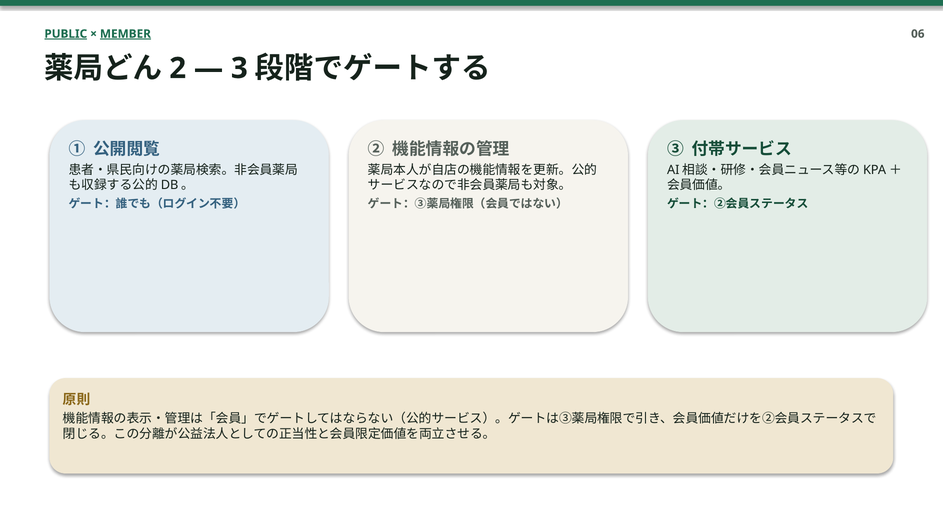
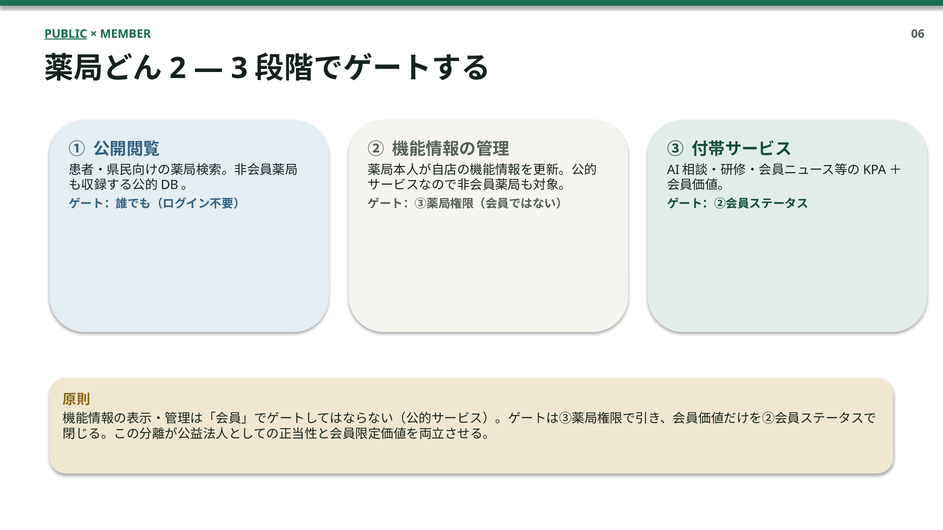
MEMBER underline: present -> none
